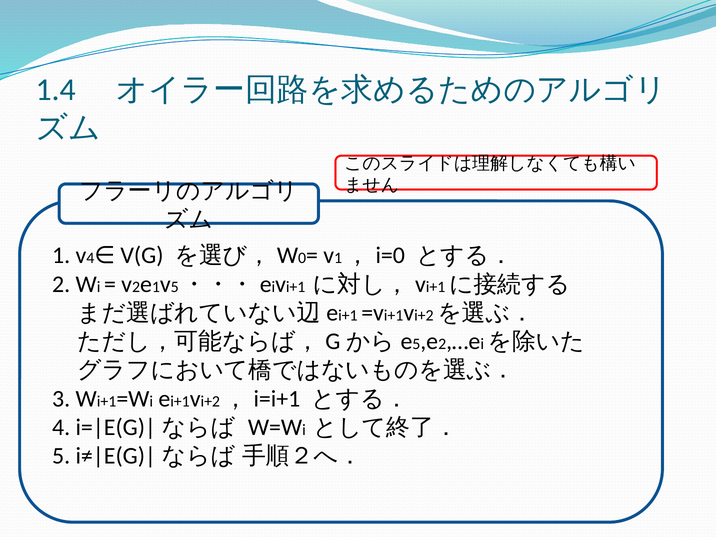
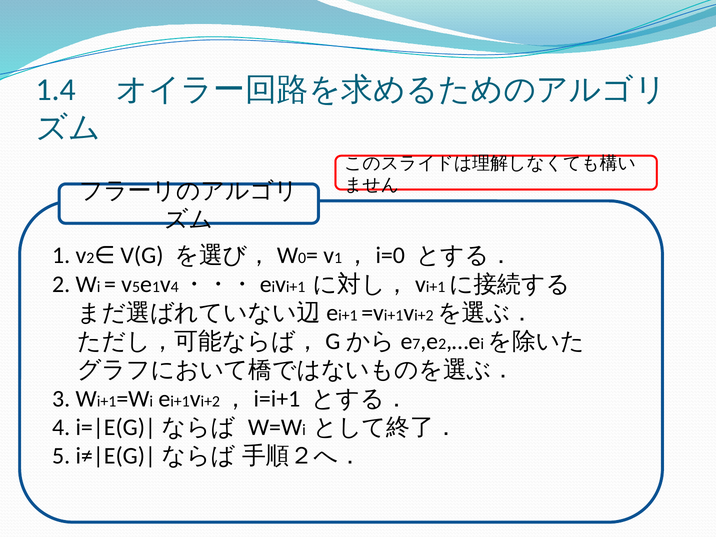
4 at (90, 258): 4 -> 2
2 at (136, 287): 2 -> 5
5 at (175, 287): 5 -> 4
5 at (416, 344): 5 -> 7
